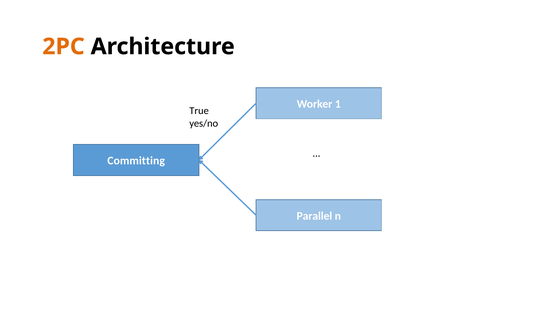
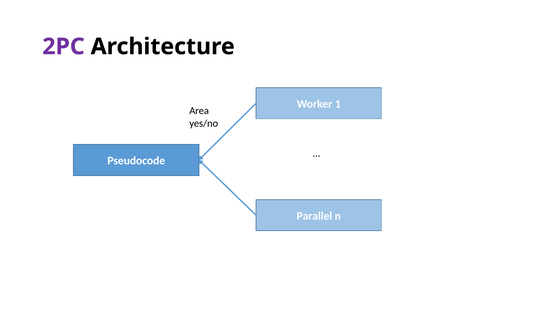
2PC colour: orange -> purple
True: True -> Area
Committing: Committing -> Pseudocode
